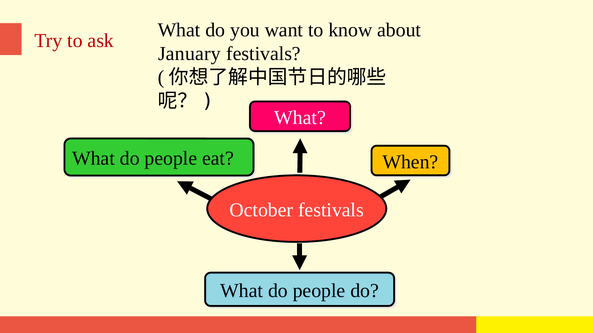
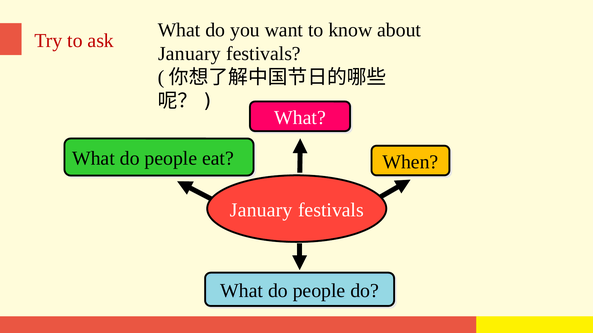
October at (261, 210): October -> January
